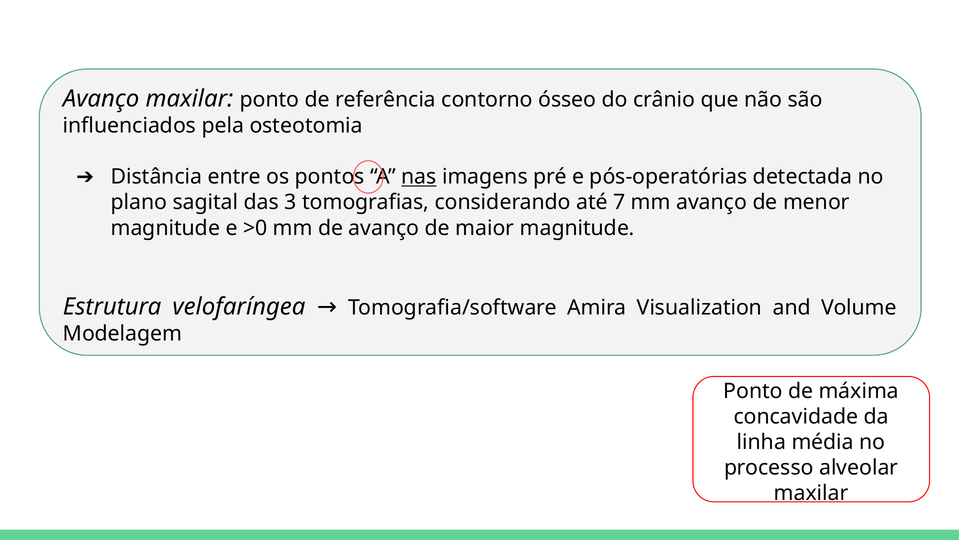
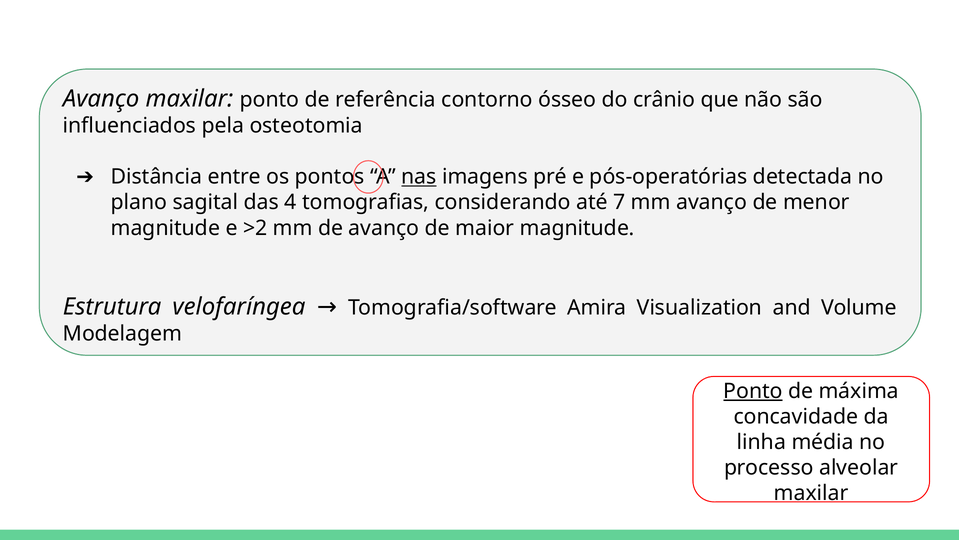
3: 3 -> 4
>0: >0 -> >2
Ponto at (753, 391) underline: none -> present
